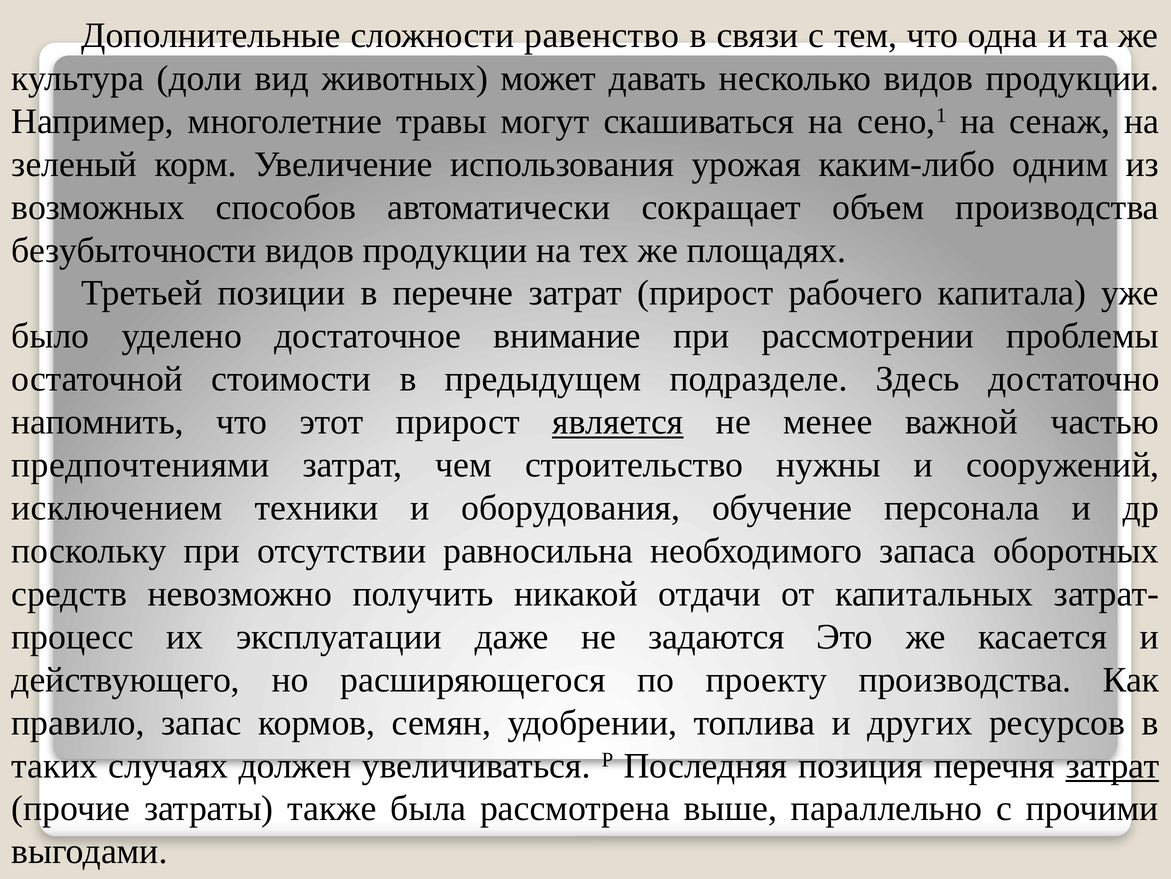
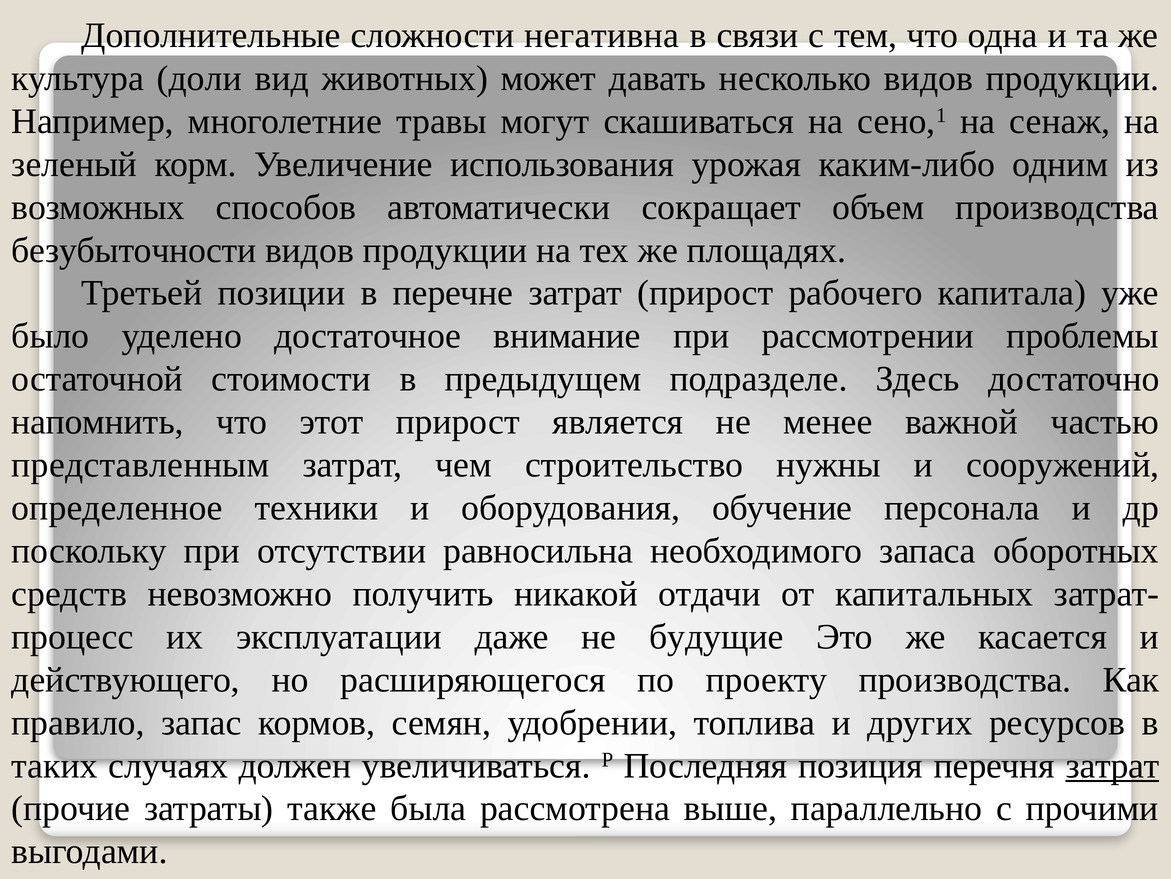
равенство: равенство -> негативна
является underline: present -> none
предпочтениями: предпочтениями -> представленным
исключением: исключением -> определенное
задаются: задаются -> будущие
